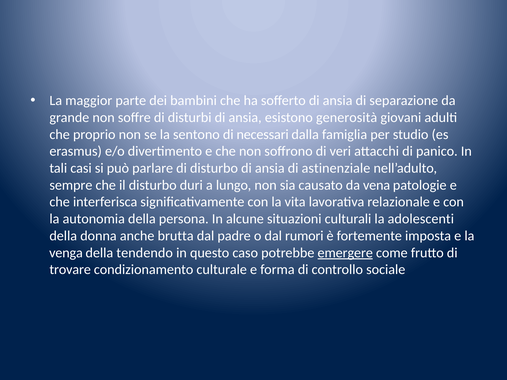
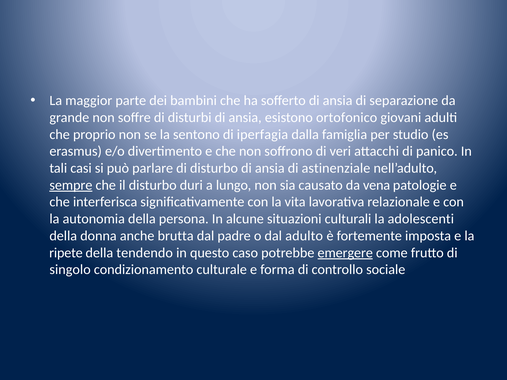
generosità: generosità -> ortofonico
necessari: necessari -> iperfagia
sempre underline: none -> present
rumori: rumori -> adulto
venga: venga -> ripete
trovare: trovare -> singolo
